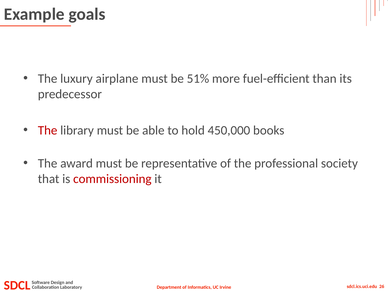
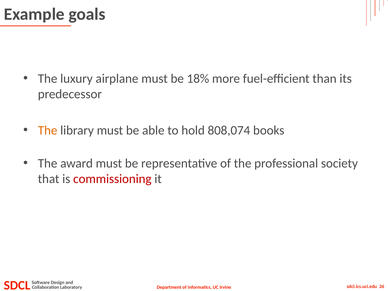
51%: 51% -> 18%
The at (48, 130) colour: red -> orange
450,000: 450,000 -> 808,074
